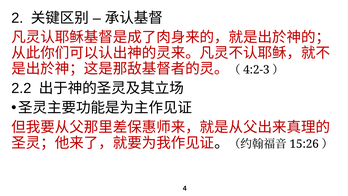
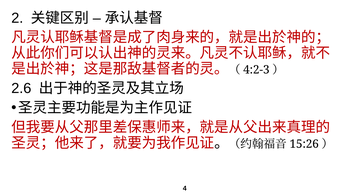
2.2: 2.2 -> 2.6
